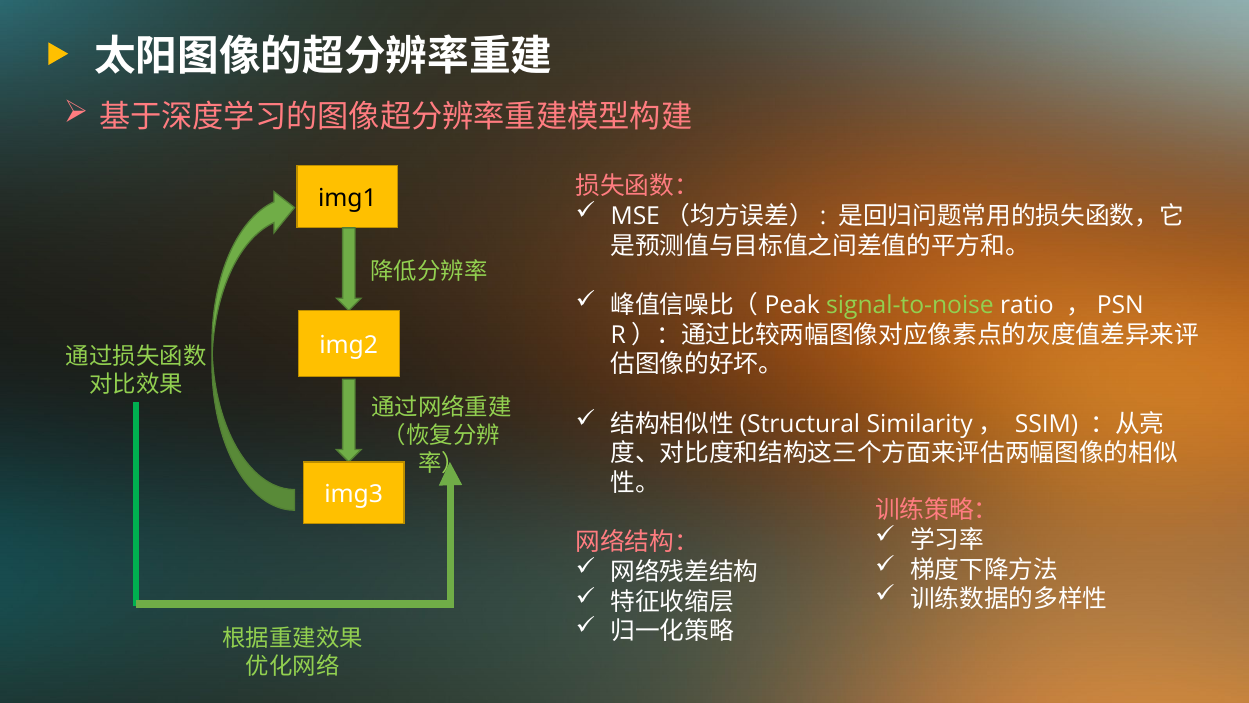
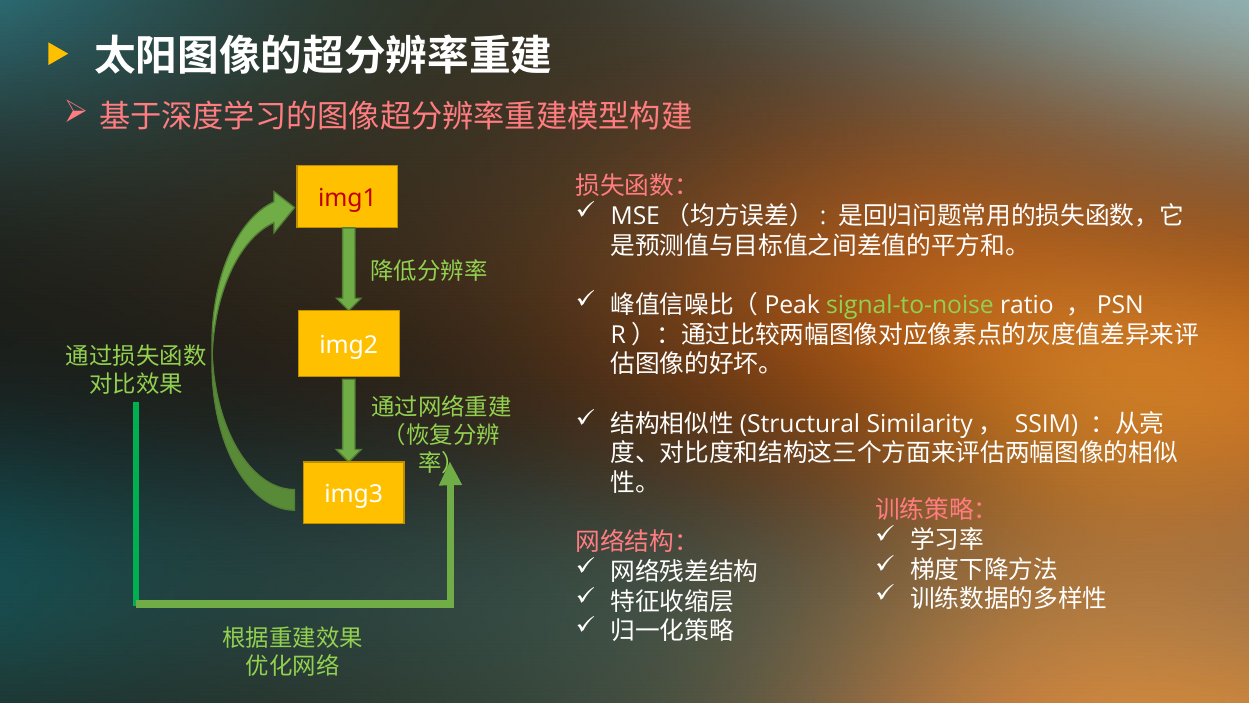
img1 colour: black -> red
